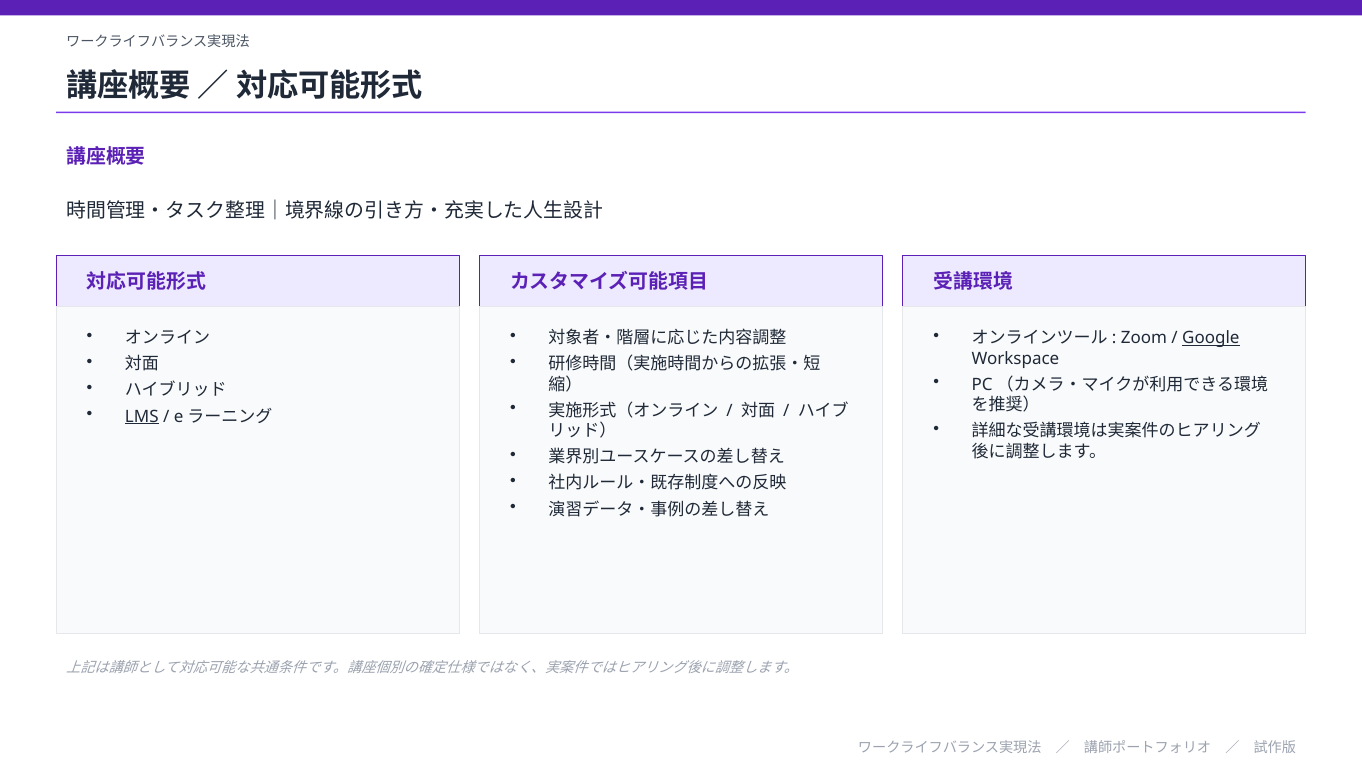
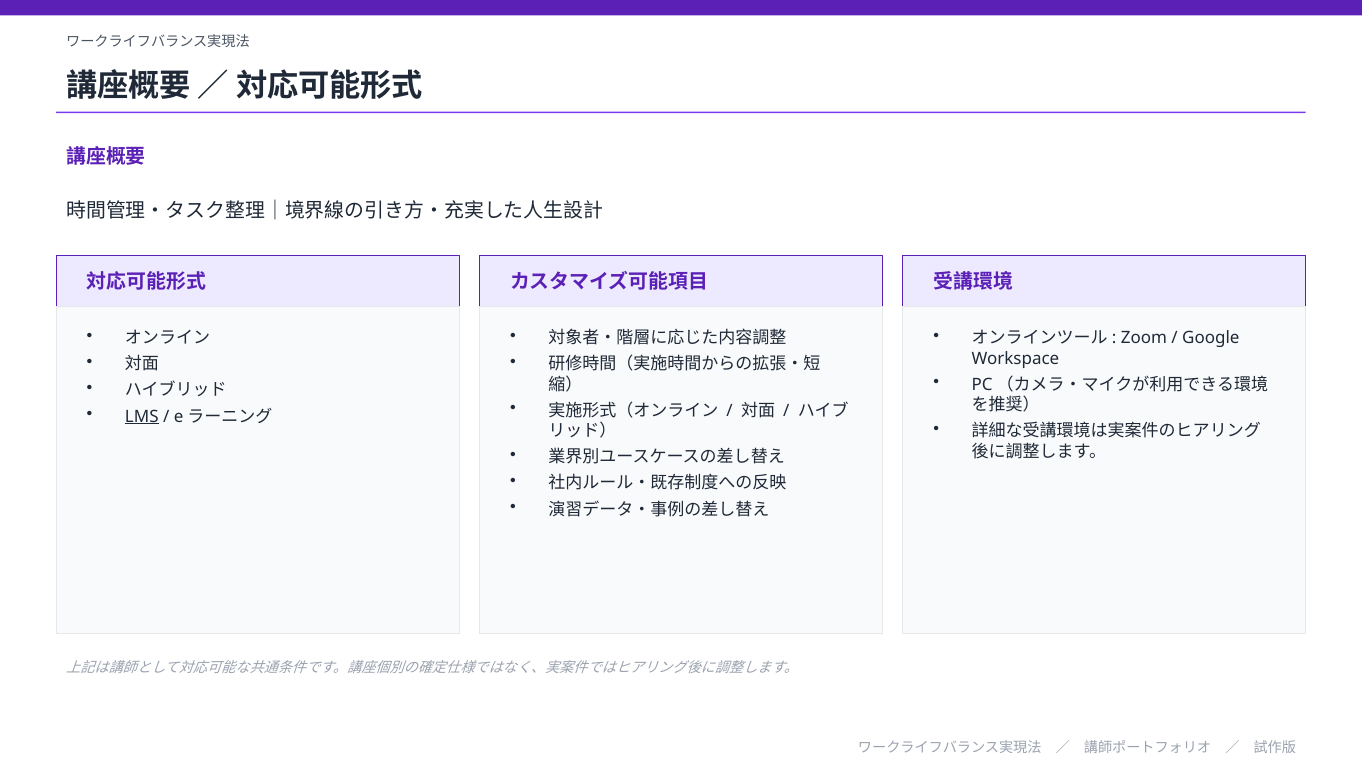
Google underline: present -> none
